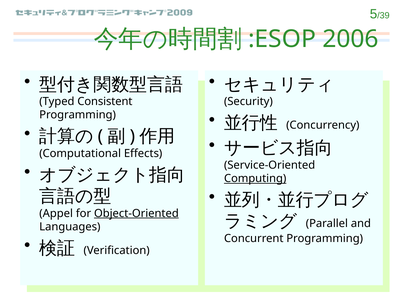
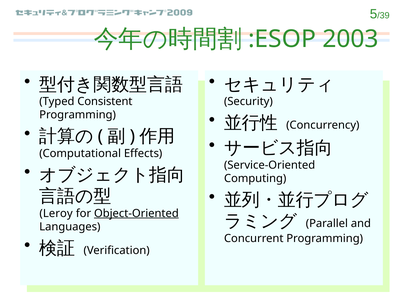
2006: 2006 -> 2003
Computing underline: present -> none
Appel: Appel -> Leroy
